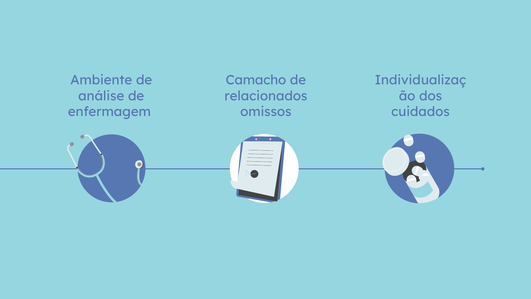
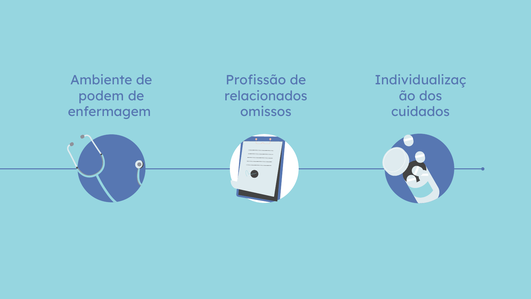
Camacho: Camacho -> Profissão
análise: análise -> podem
